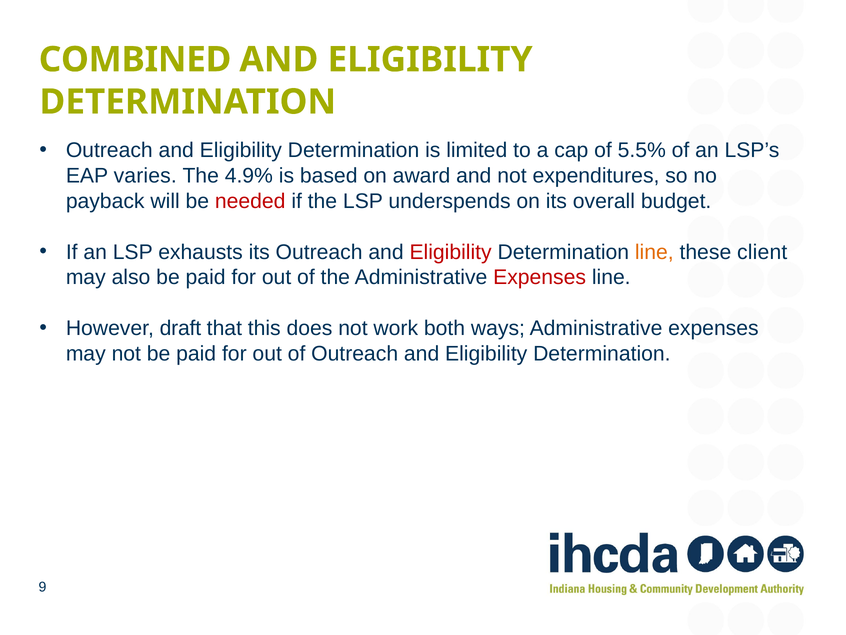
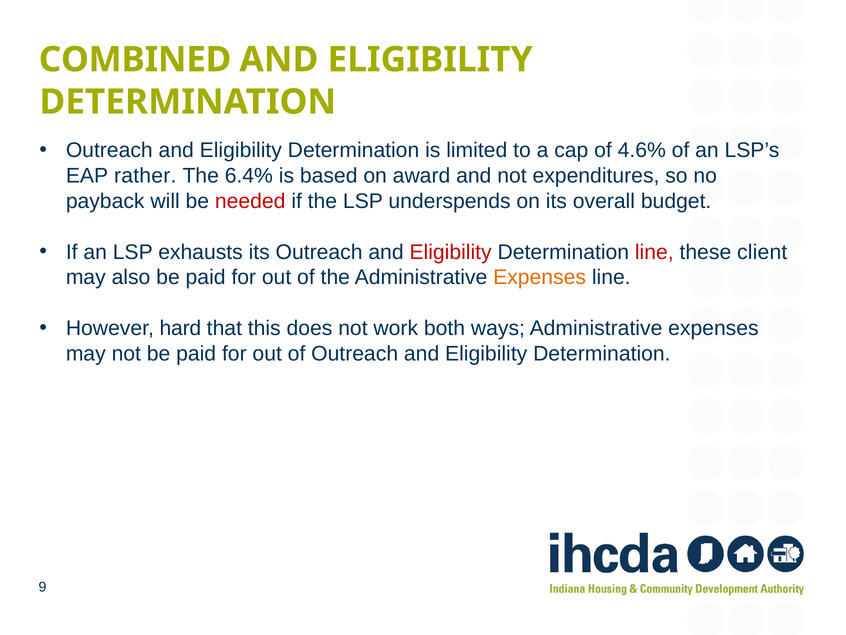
5.5%: 5.5% -> 4.6%
varies: varies -> rather
4.9%: 4.9% -> 6.4%
line at (654, 252) colour: orange -> red
Expenses at (540, 277) colour: red -> orange
draft: draft -> hard
